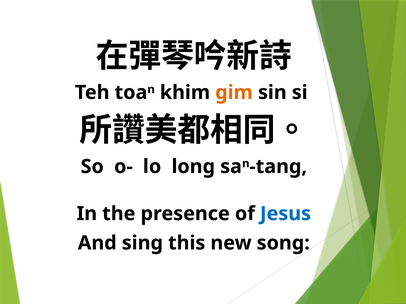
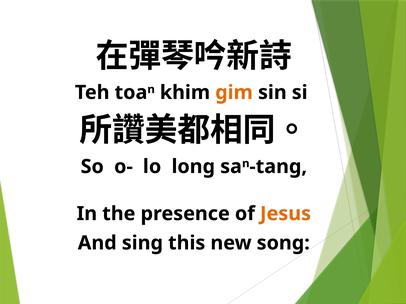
Jesus colour: blue -> orange
